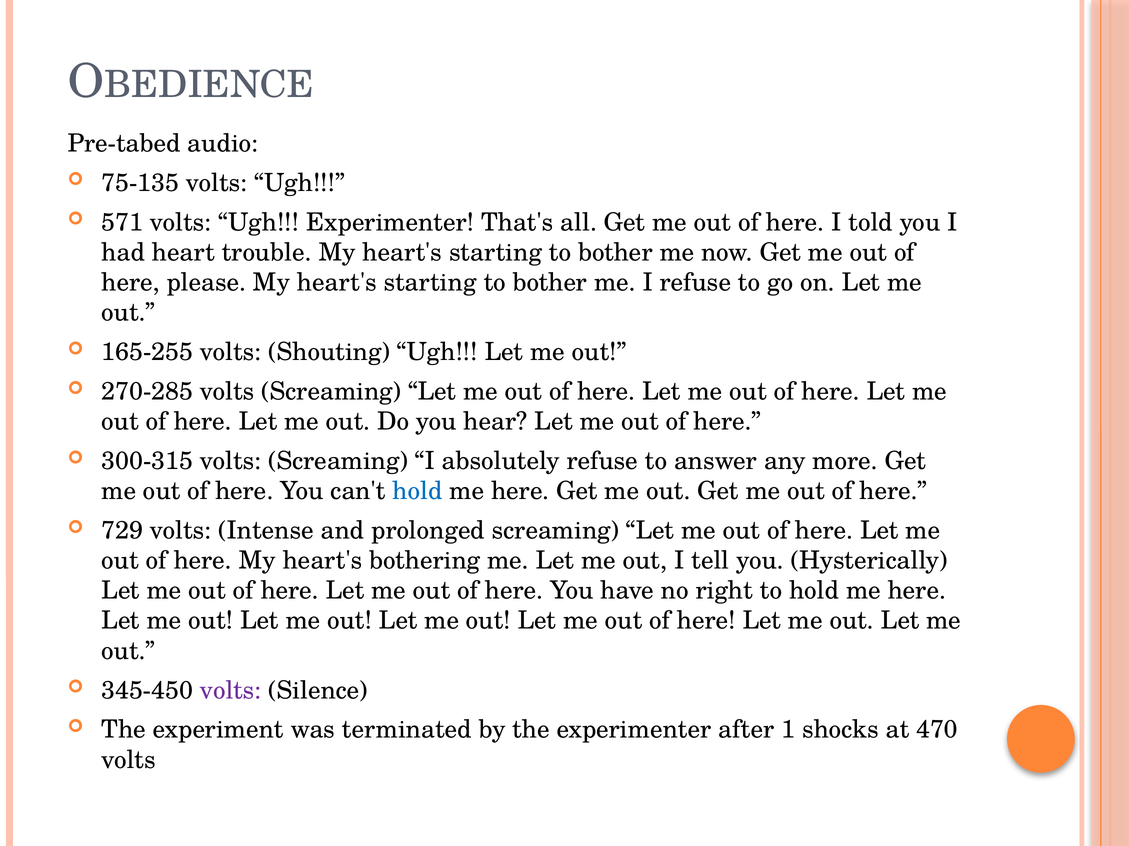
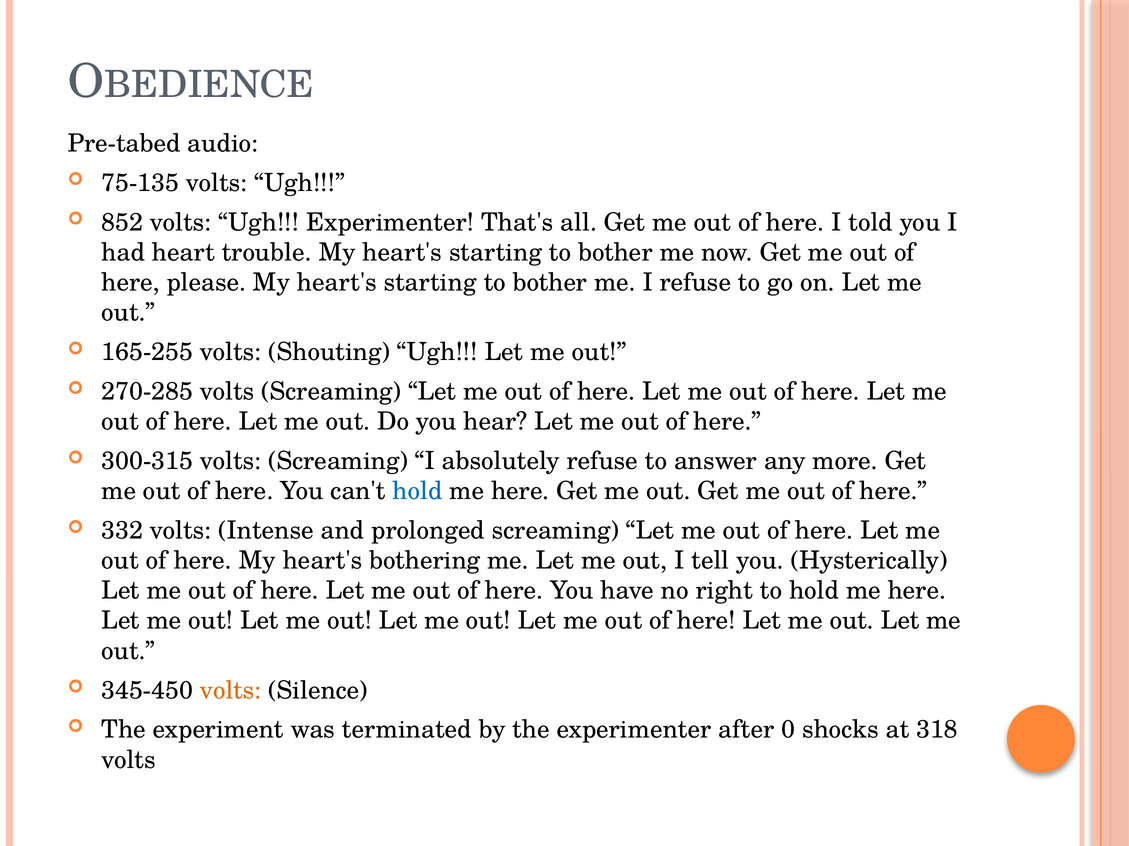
571: 571 -> 852
729: 729 -> 332
volts at (231, 691) colour: purple -> orange
1: 1 -> 0
470: 470 -> 318
